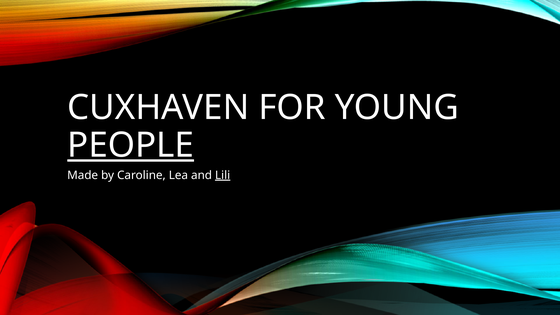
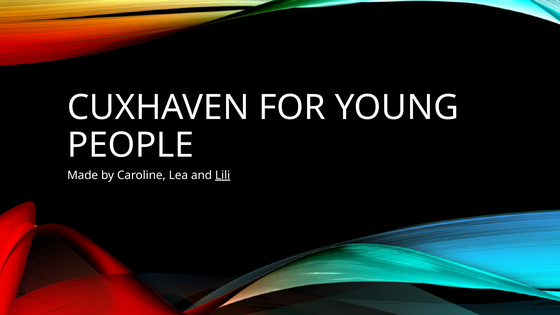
PEOPLE underline: present -> none
